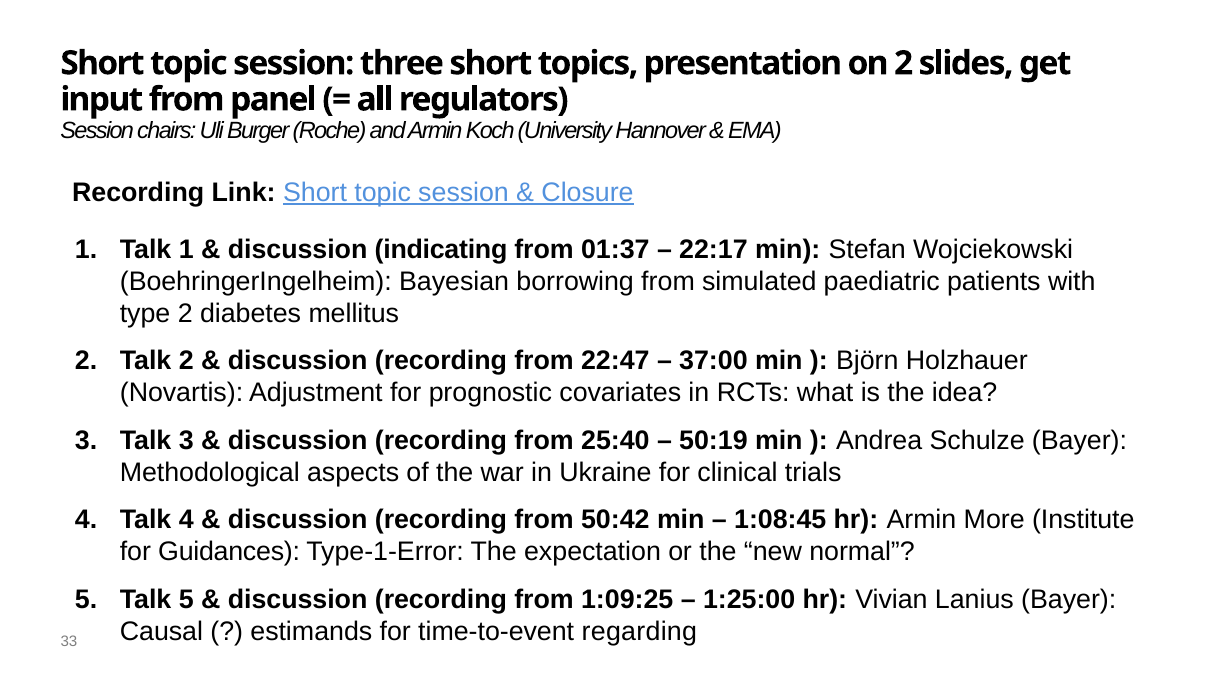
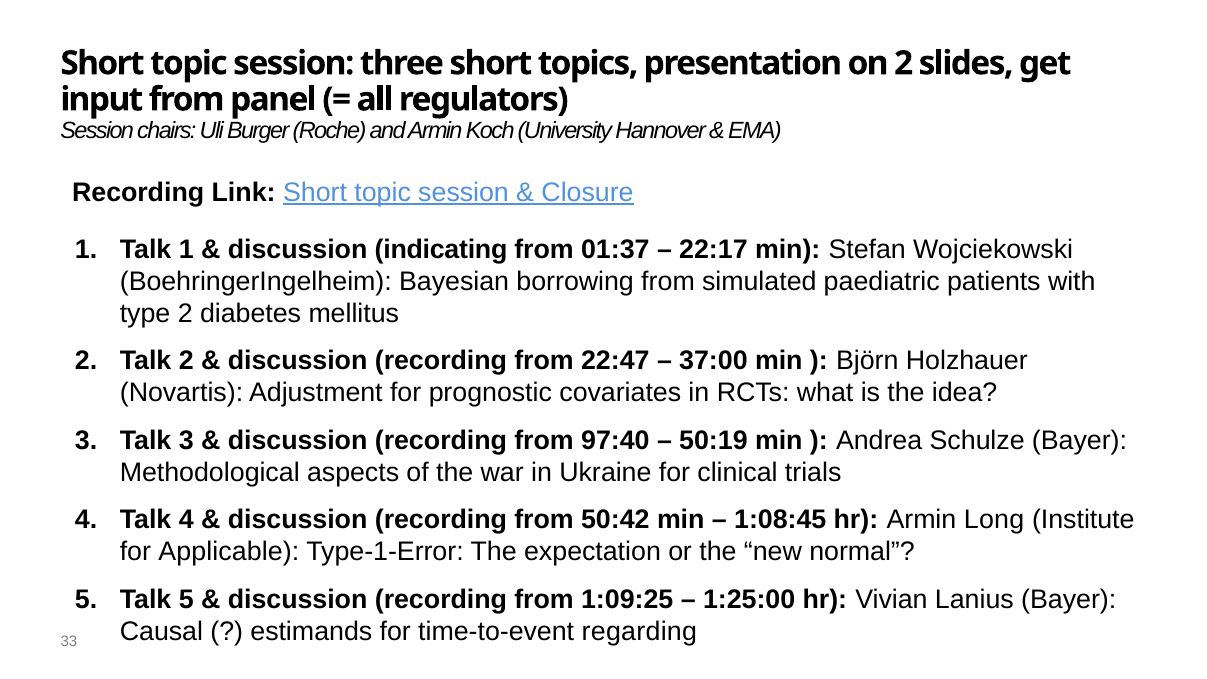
25:40: 25:40 -> 97:40
More: More -> Long
Guidances: Guidances -> Applicable
